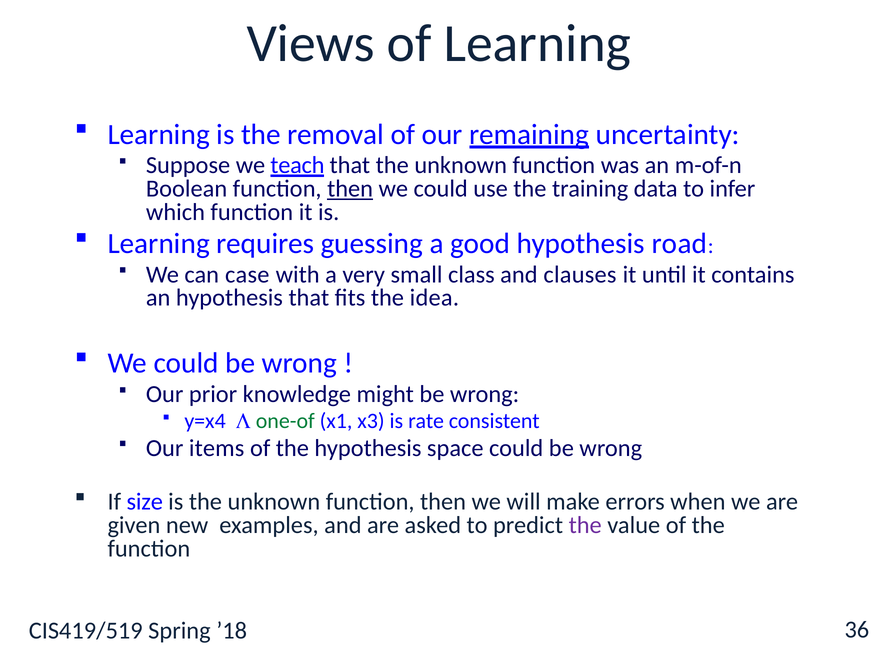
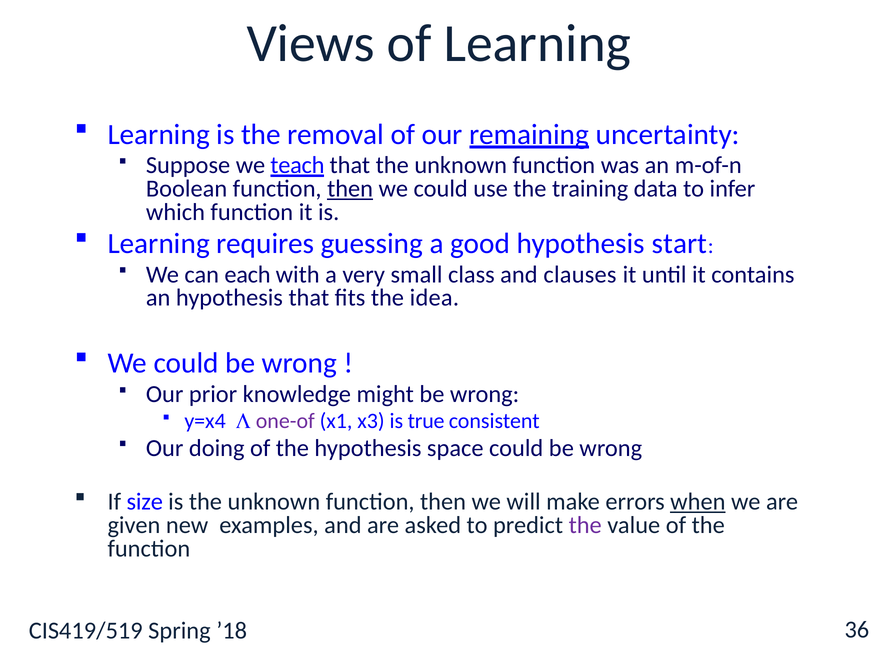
road: road -> start
case: case -> each
one-of colour: green -> purple
rate: rate -> true
items: items -> doing
when underline: none -> present
